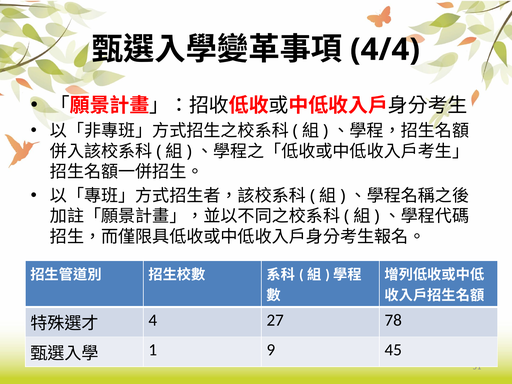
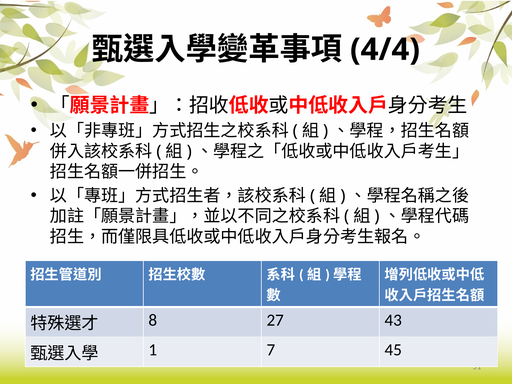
4: 4 -> 8
78: 78 -> 43
9: 9 -> 7
